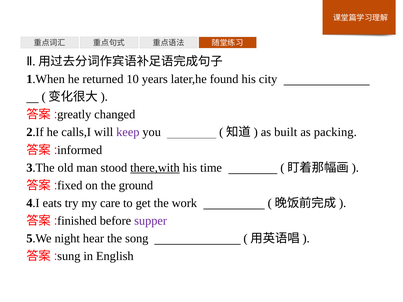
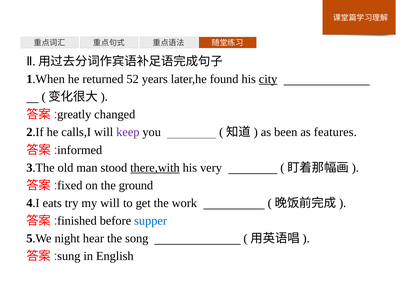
10: 10 -> 52
city underline: none -> present
built: built -> been
packing: packing -> features
time: time -> very
my care: care -> will
supper colour: purple -> blue
